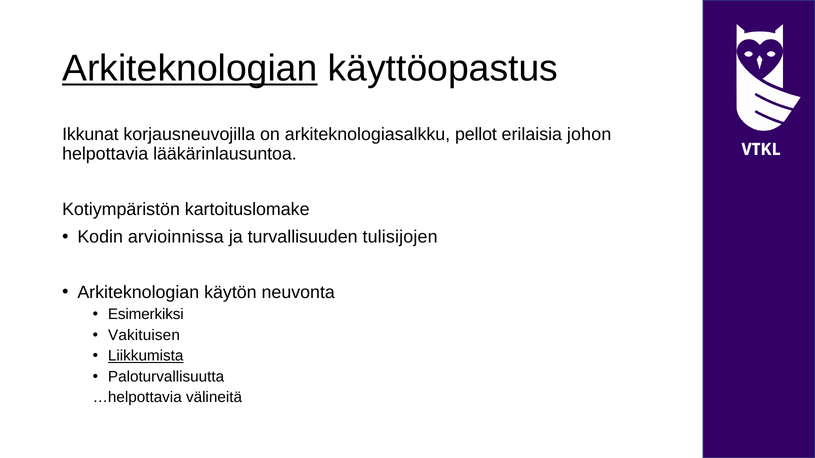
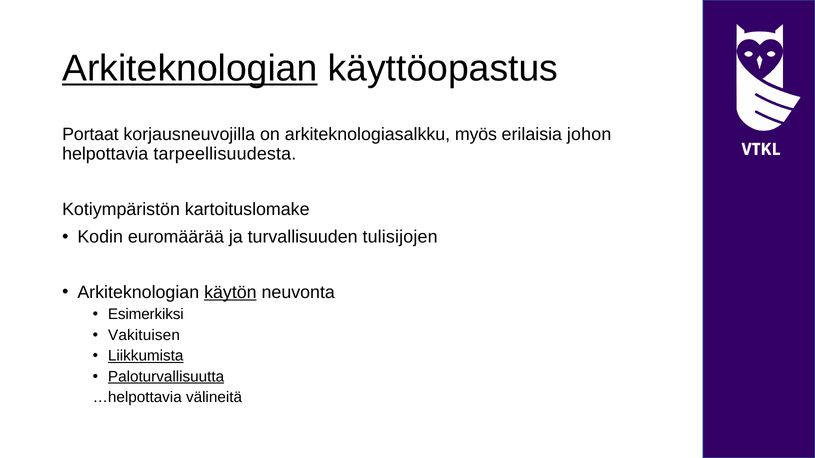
Ikkunat: Ikkunat -> Portaat
pellot: pellot -> myös
lääkärinlausuntoa: lääkärinlausuntoa -> tarpeellisuudesta
arvioinnissa: arvioinnissa -> euromäärää
käytön underline: none -> present
Paloturvallisuutta underline: none -> present
